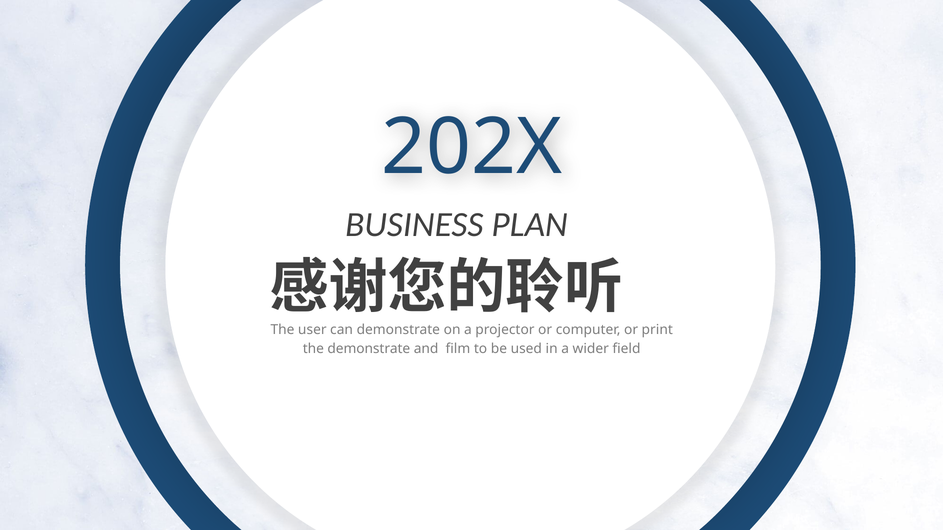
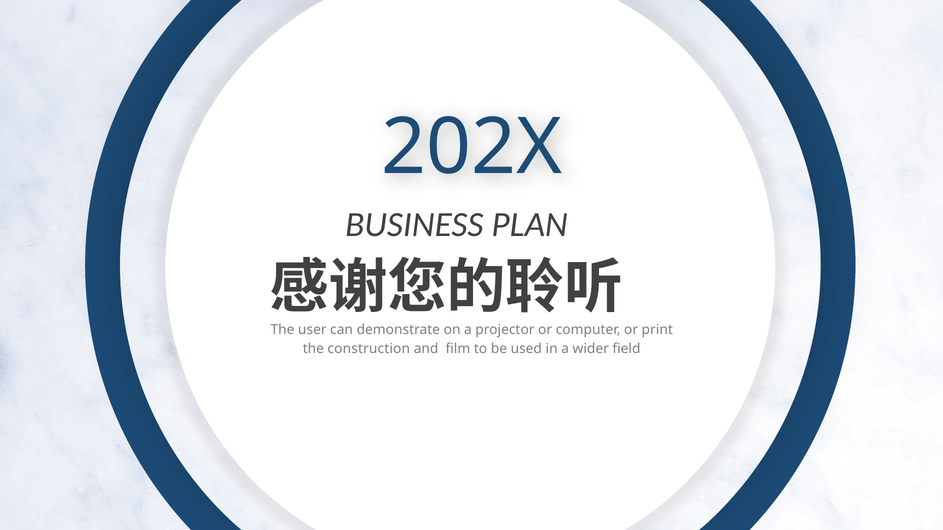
the demonstrate: demonstrate -> construction
